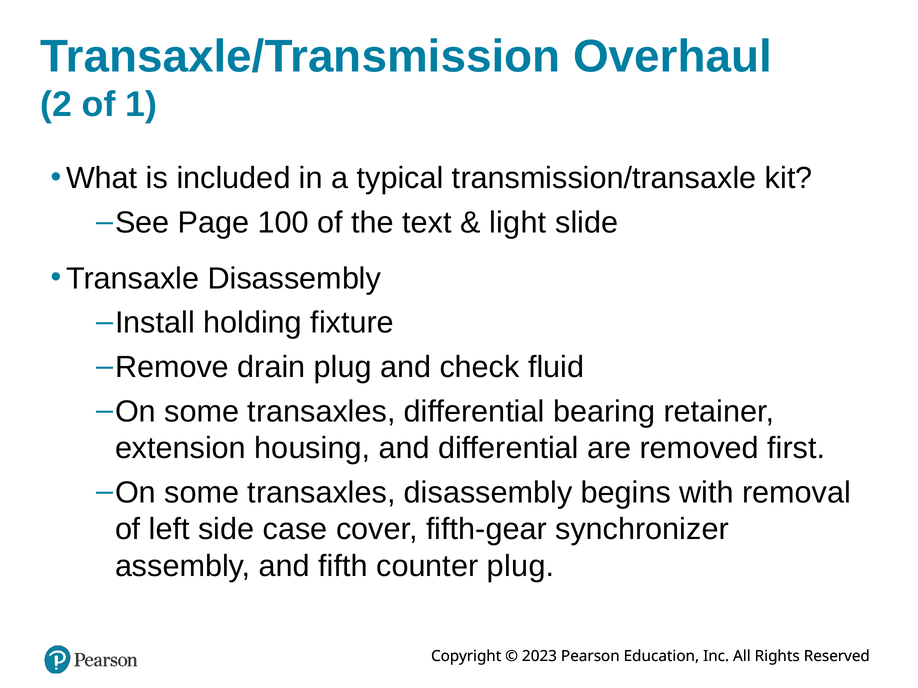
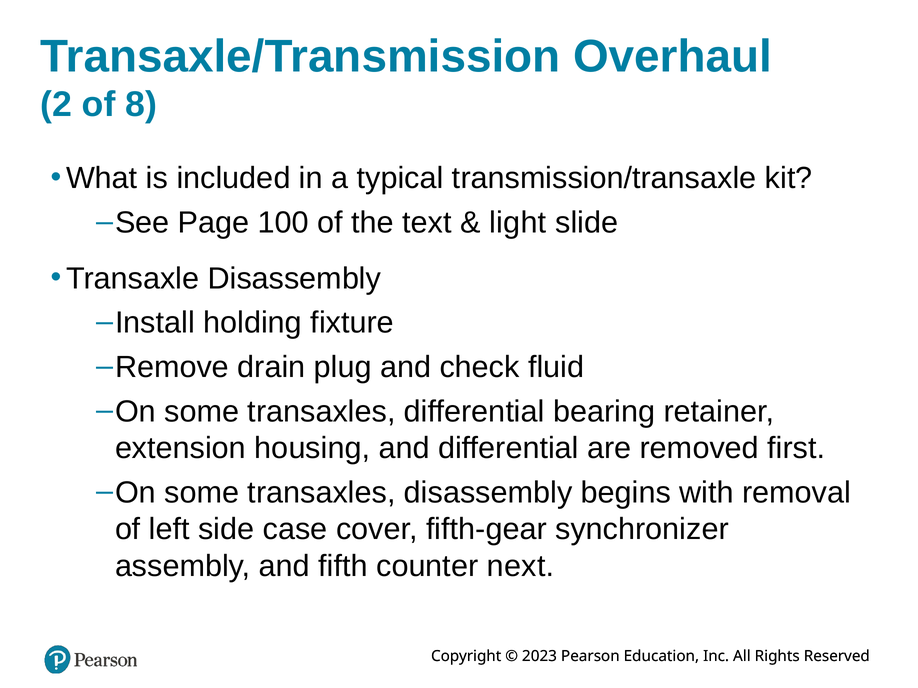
1: 1 -> 8
counter plug: plug -> next
